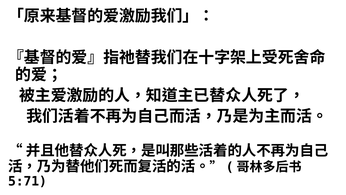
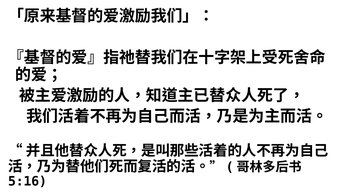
5:71: 5:71 -> 5:16
